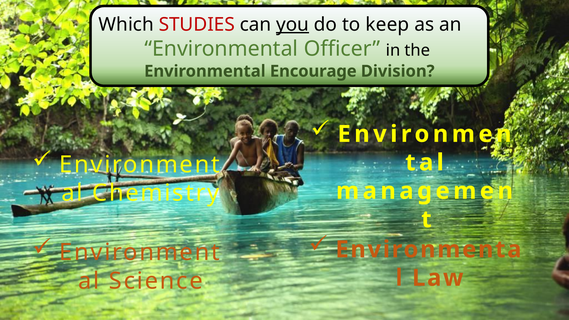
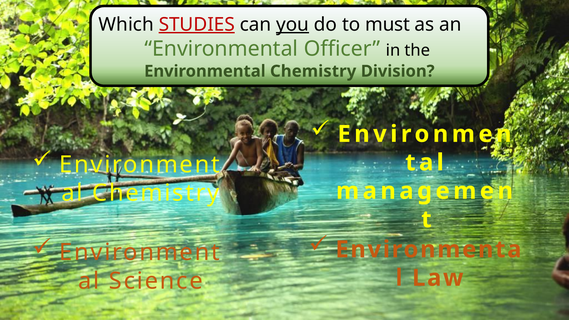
STUDIES underline: none -> present
keep: keep -> must
Environmental Encourage: Encourage -> Chemistry
